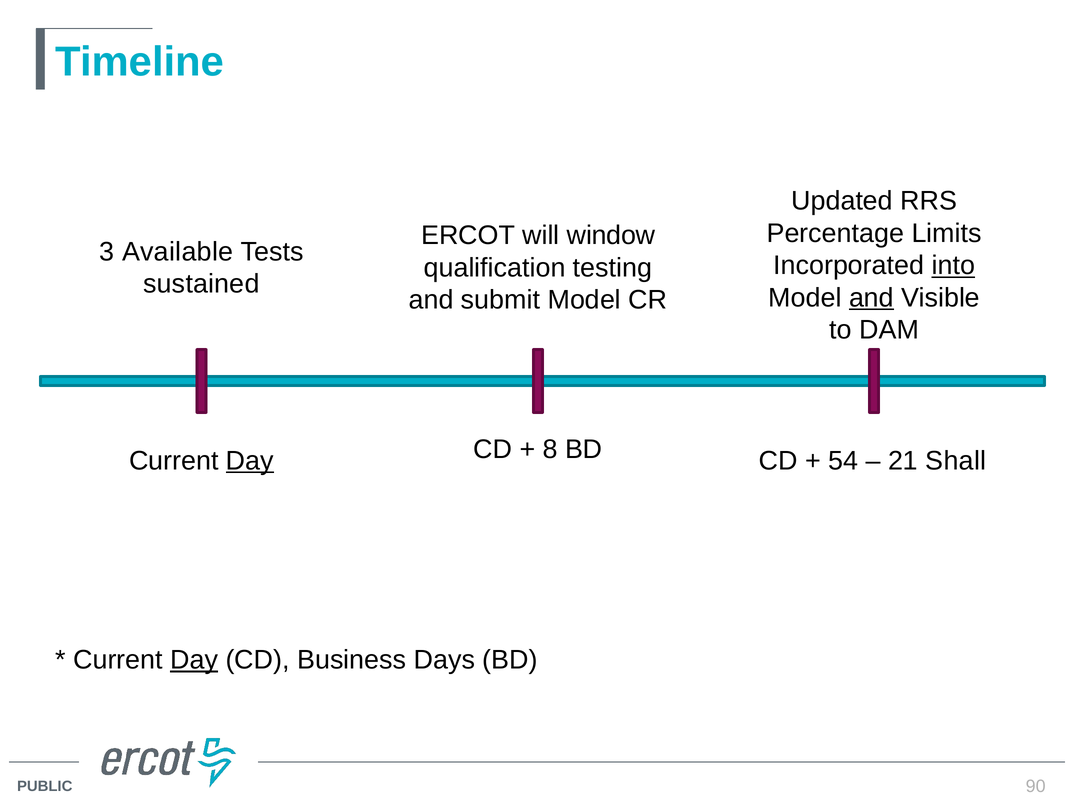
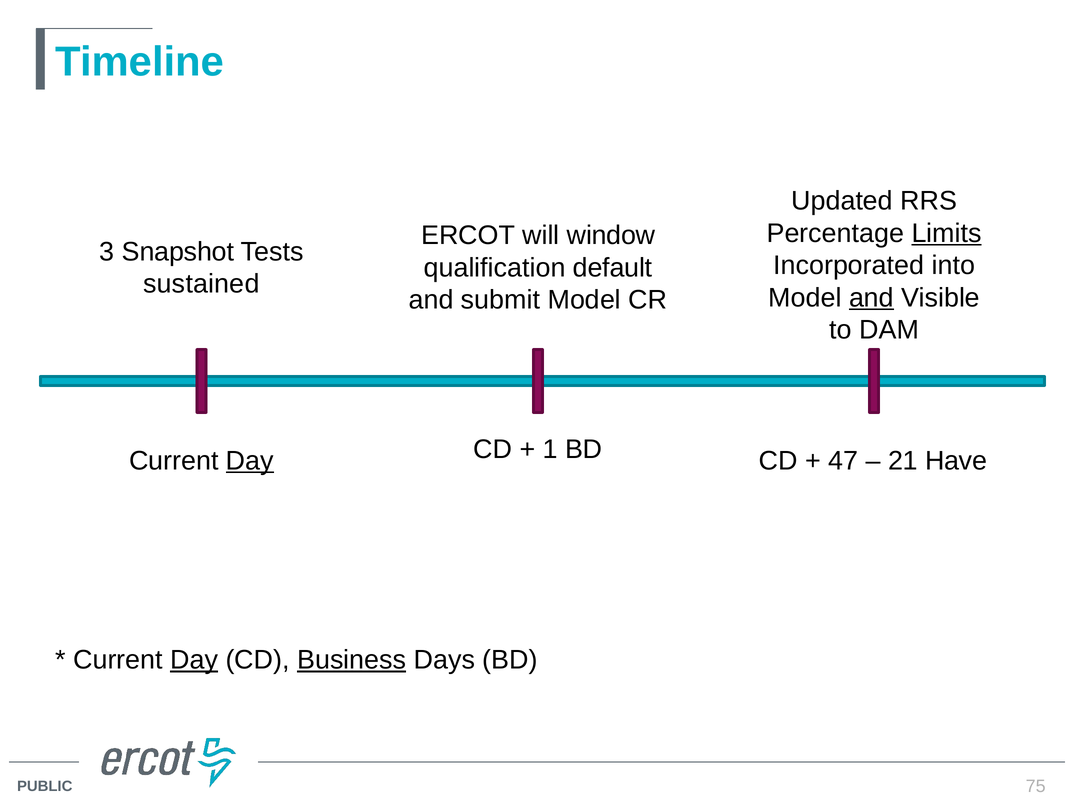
Limits underline: none -> present
Available: Available -> Snapshot
into underline: present -> none
testing: testing -> default
8: 8 -> 1
54: 54 -> 47
Shall: Shall -> Have
Business underline: none -> present
90: 90 -> 75
